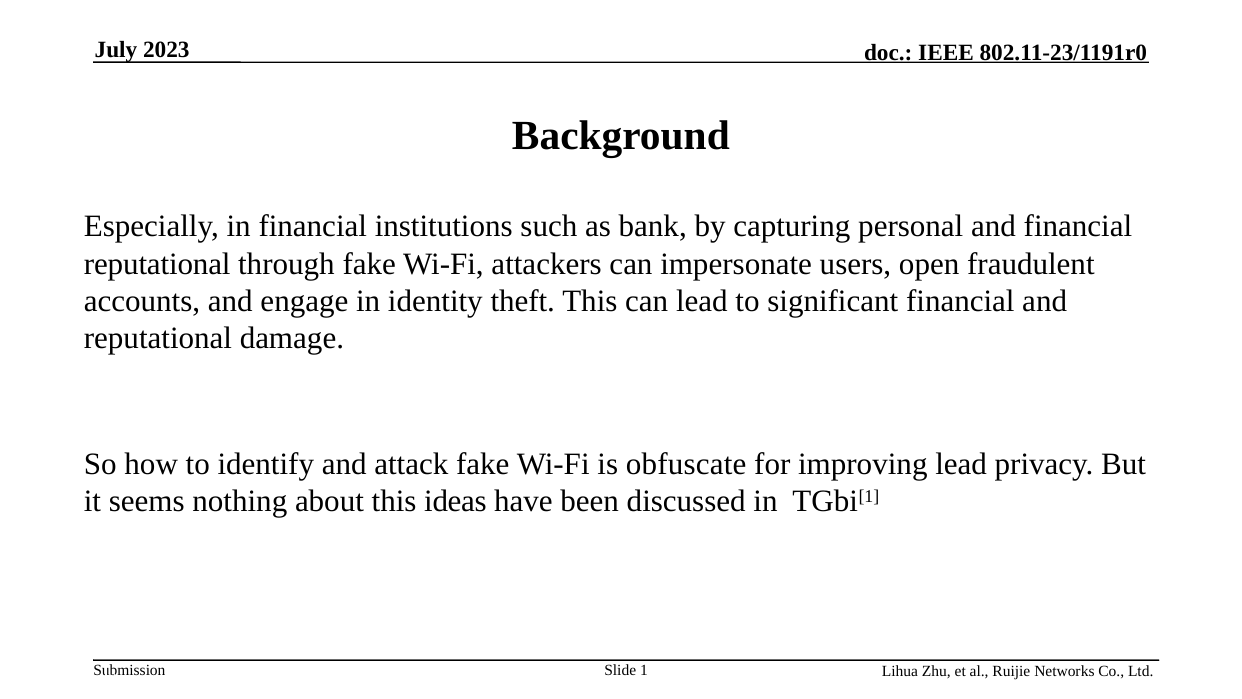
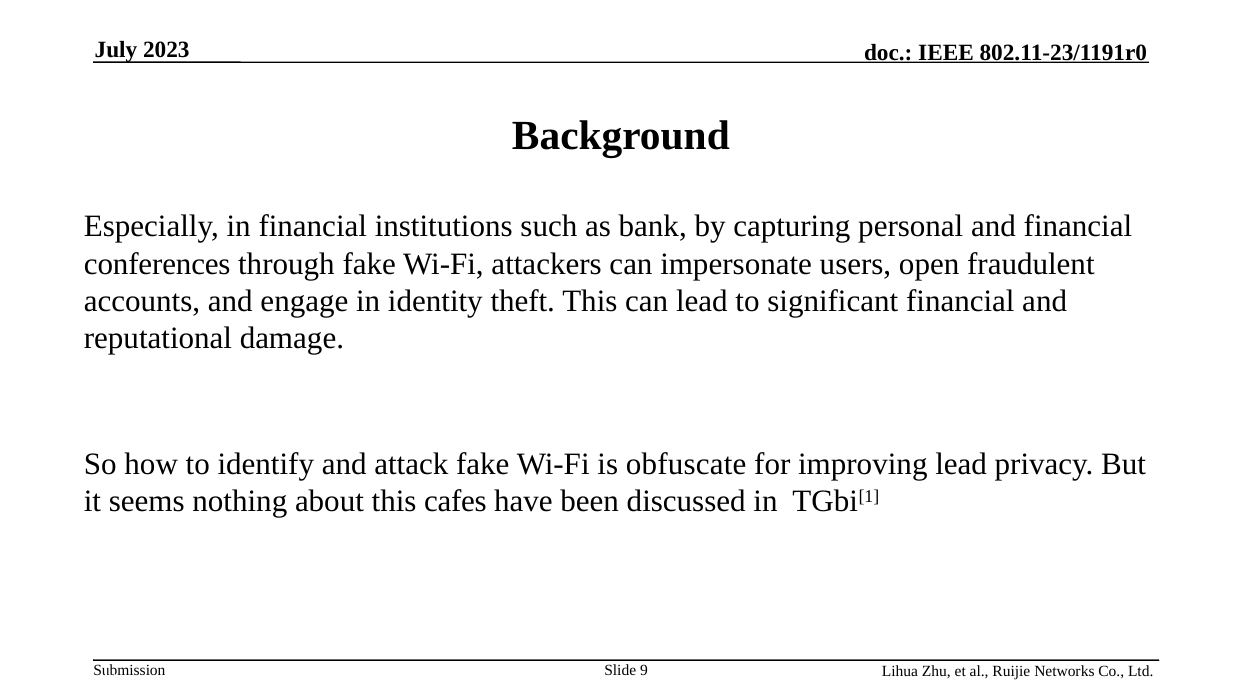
reputational at (157, 264): reputational -> conferences
ideas: ideas -> cafes
1: 1 -> 9
